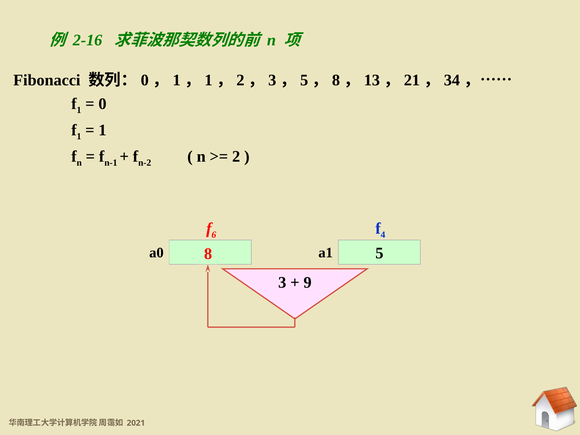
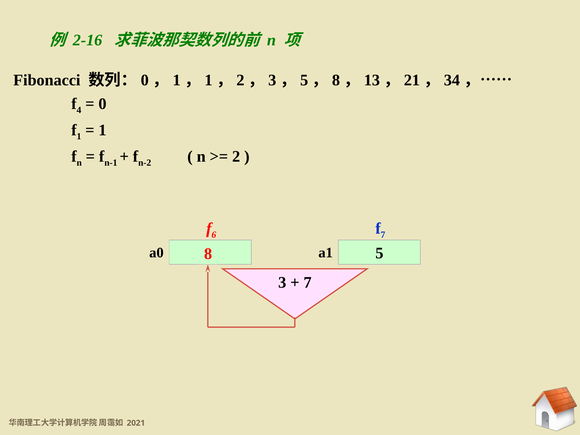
1 at (79, 110): 1 -> 4
4 at (383, 235): 4 -> 7
9 at (308, 282): 9 -> 7
